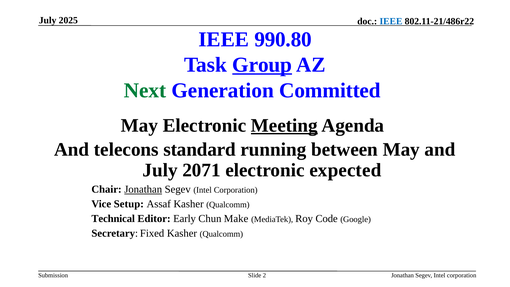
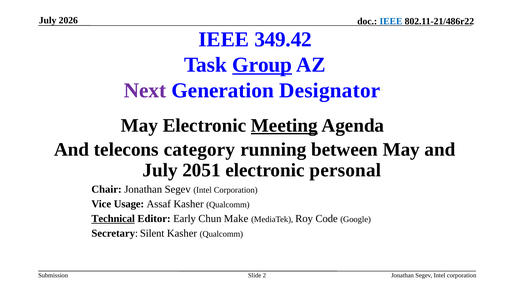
2025: 2025 -> 2026
990.80: 990.80 -> 349.42
Next colour: green -> purple
Committed: Committed -> Designator
standard: standard -> category
2071: 2071 -> 2051
expected: expected -> personal
Jonathan at (143, 189) underline: present -> none
Setup: Setup -> Usage
Technical underline: none -> present
Fixed: Fixed -> Silent
